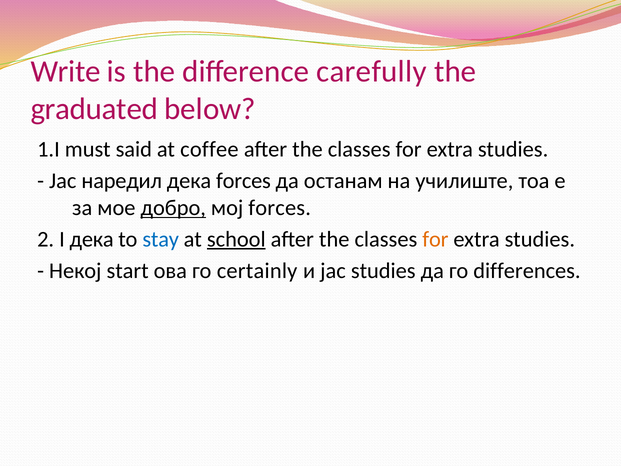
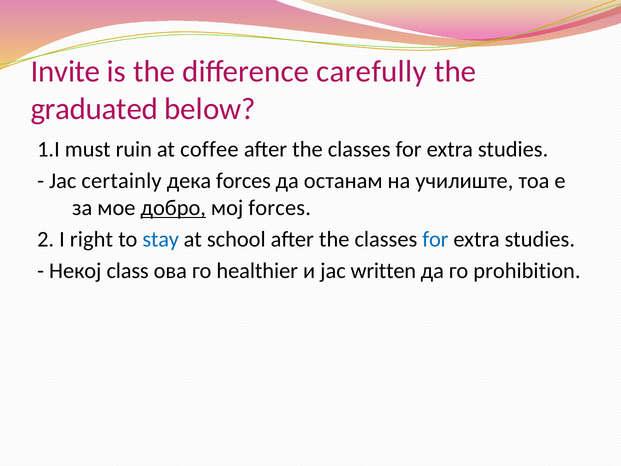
Write: Write -> Invite
said: said -> ruin
наредил: наредил -> certainly
I дека: дека -> right
school underline: present -> none
for at (435, 239) colour: orange -> blue
start: start -> class
certainly: certainly -> healthier
јас studies: studies -> written
differences: differences -> prohibition
